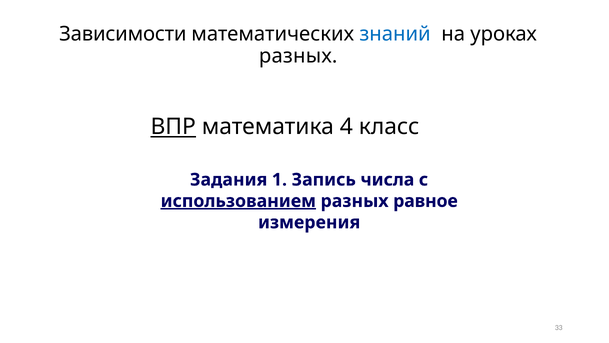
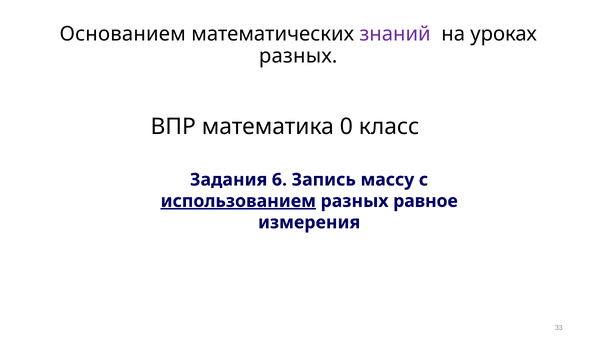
Зависимости: Зависимости -> Основанием
знаний colour: blue -> purple
ВПР underline: present -> none
4: 4 -> 0
1: 1 -> 6
числа: числа -> массу
